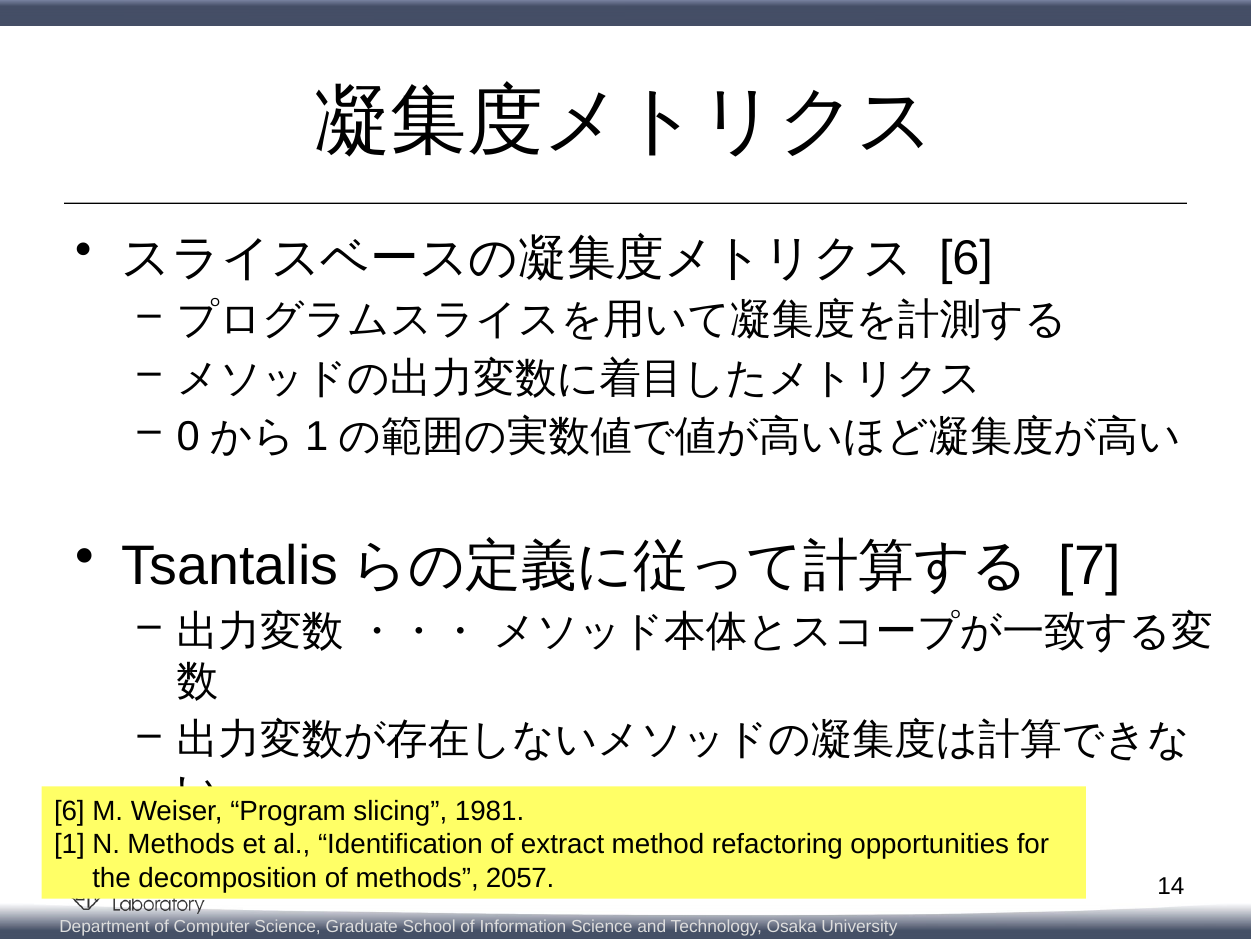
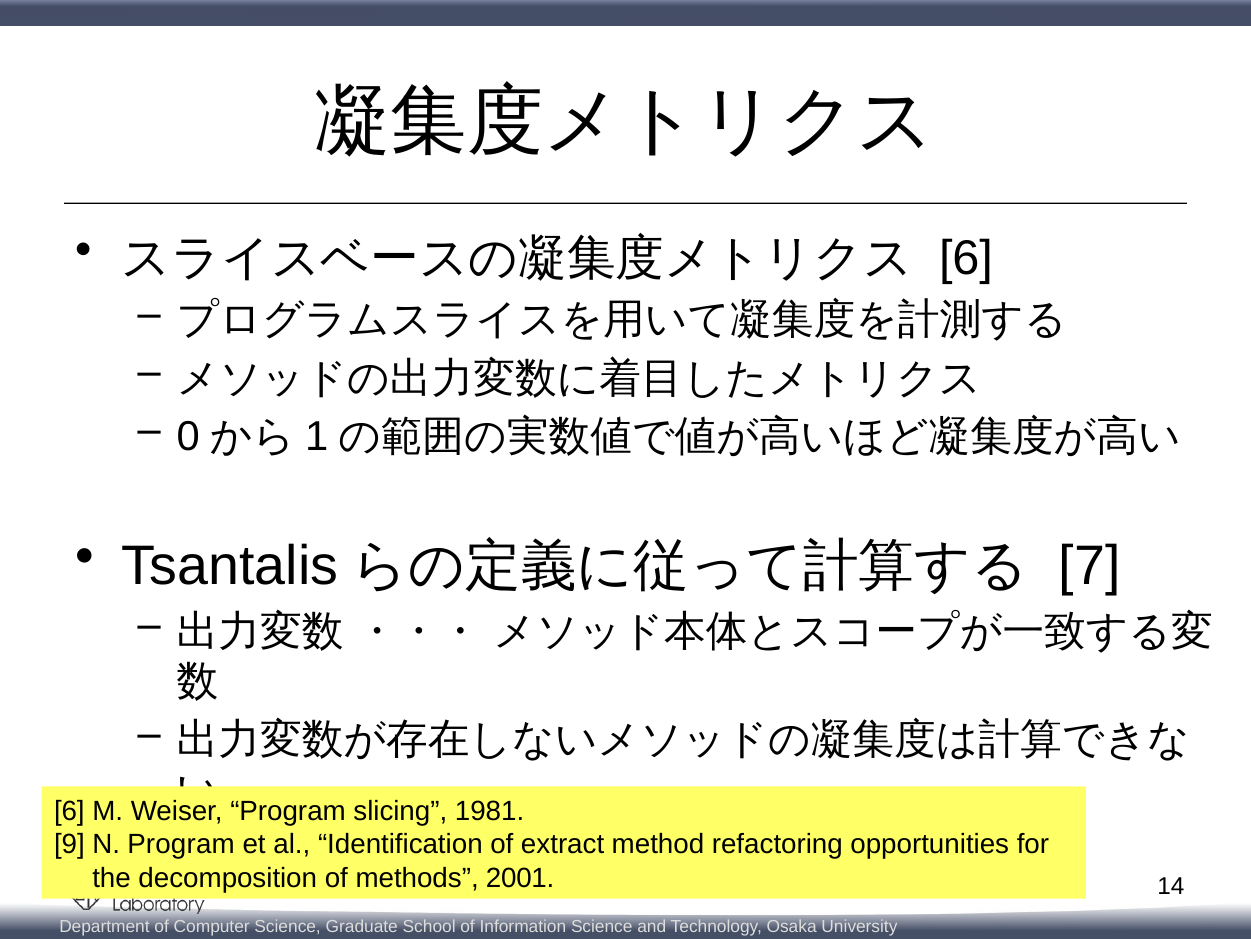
1 at (69, 844): 1 -> 9
N Methods: Methods -> Program
2057: 2057 -> 2001
